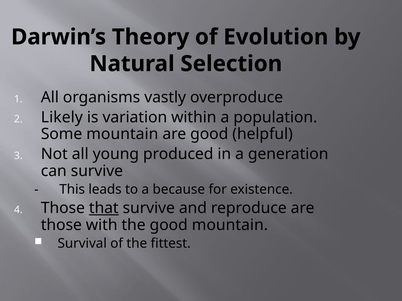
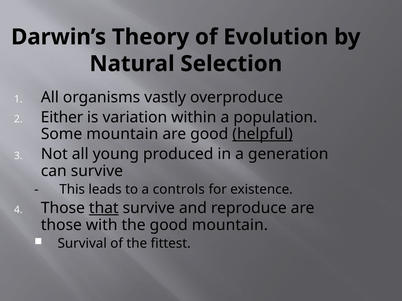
Likely: Likely -> Either
helpful underline: none -> present
because: because -> controls
